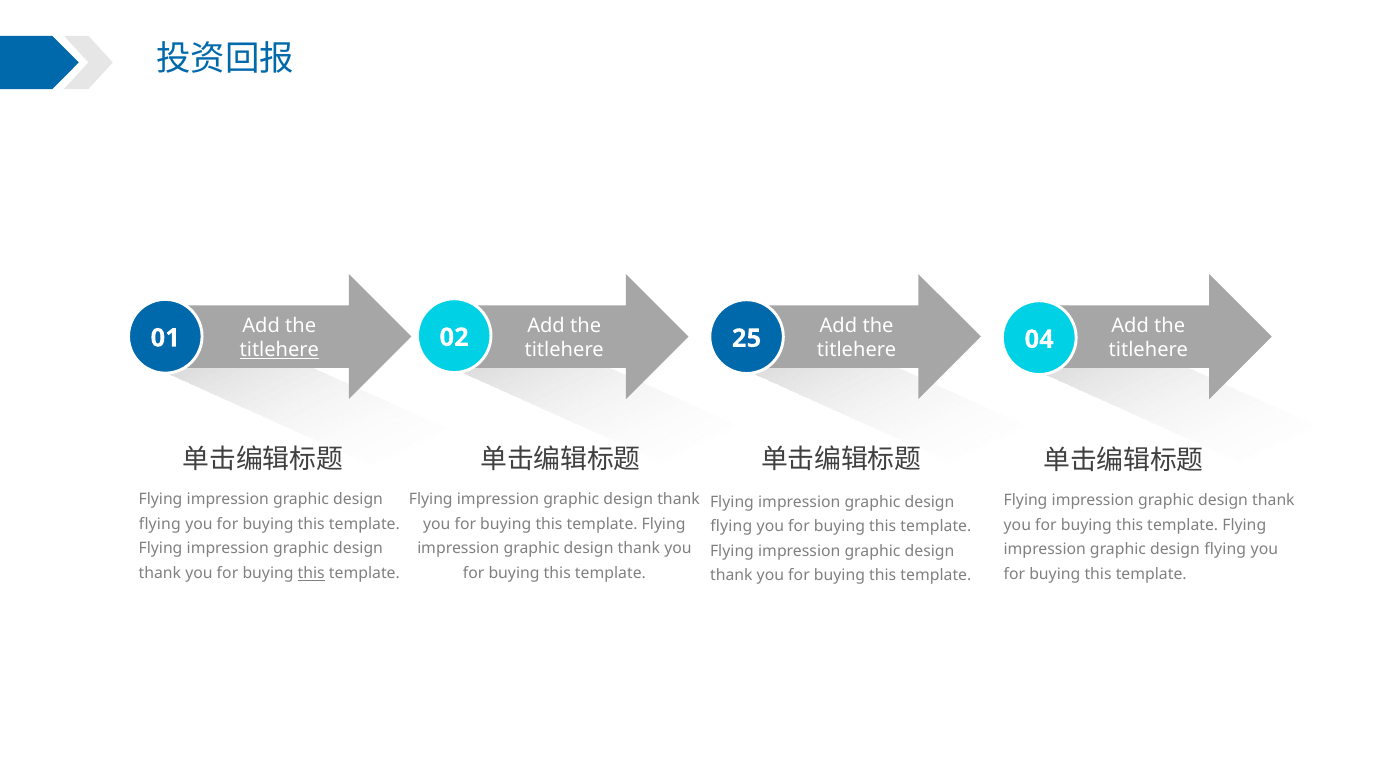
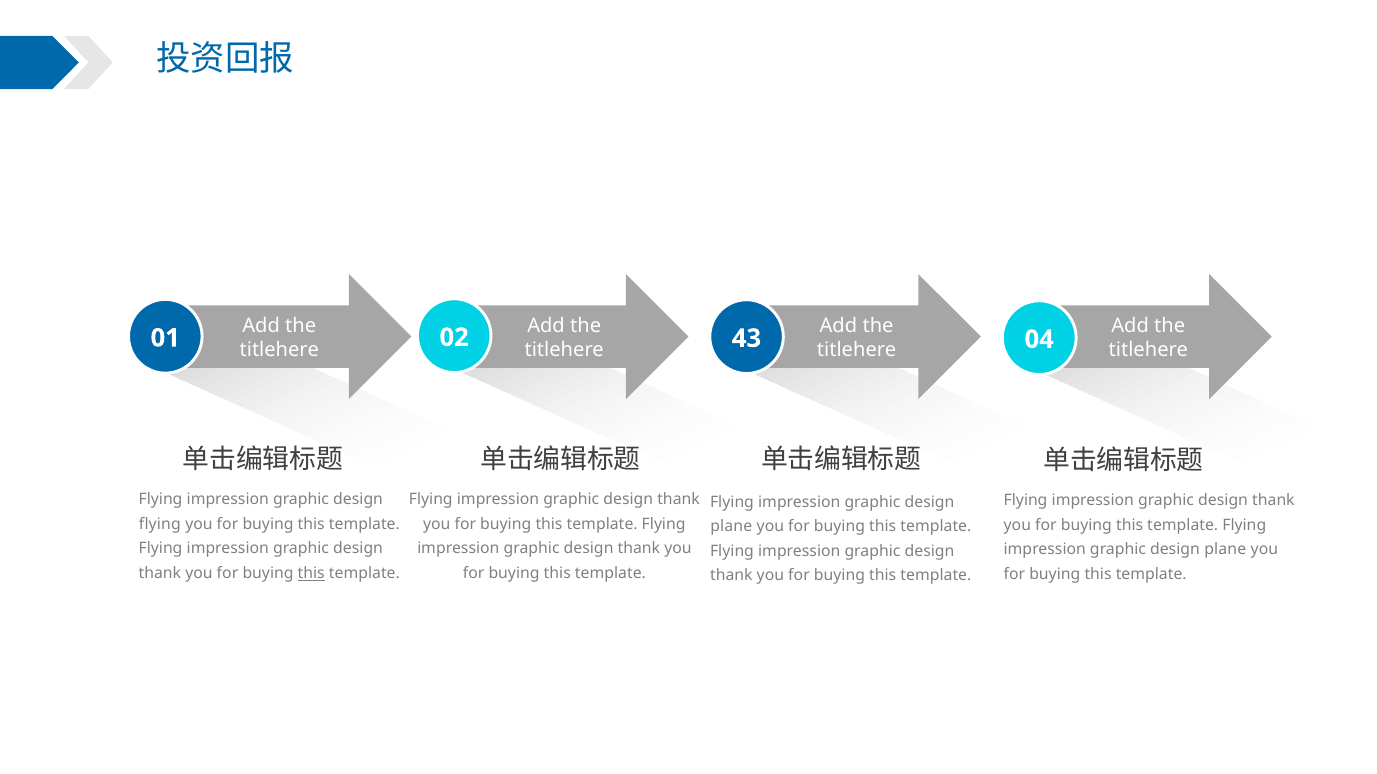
25: 25 -> 43
titlehere at (279, 350) underline: present -> none
flying at (731, 527): flying -> plane
flying at (1225, 550): flying -> plane
